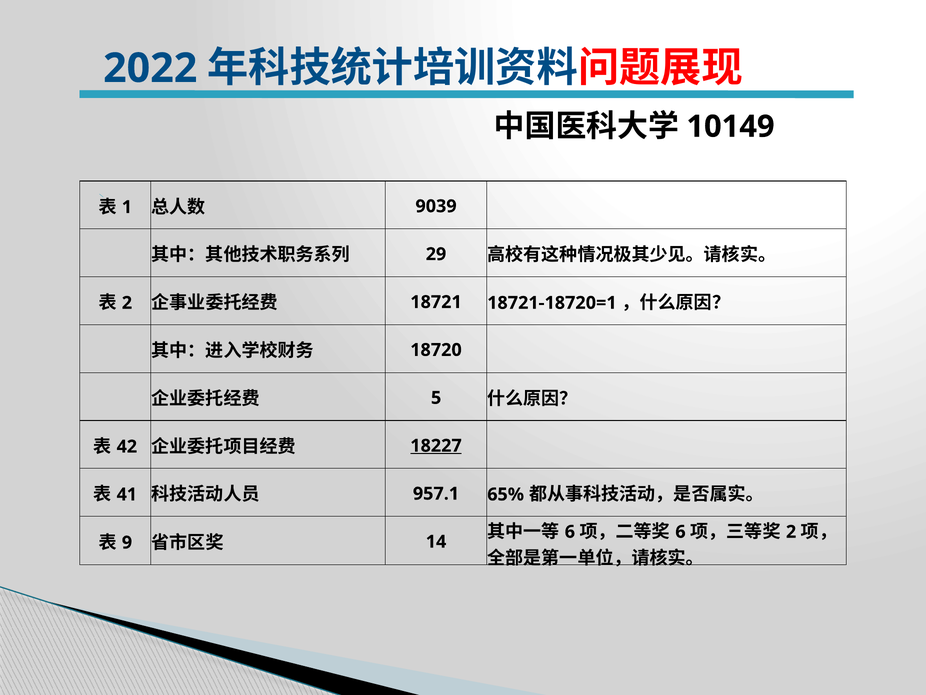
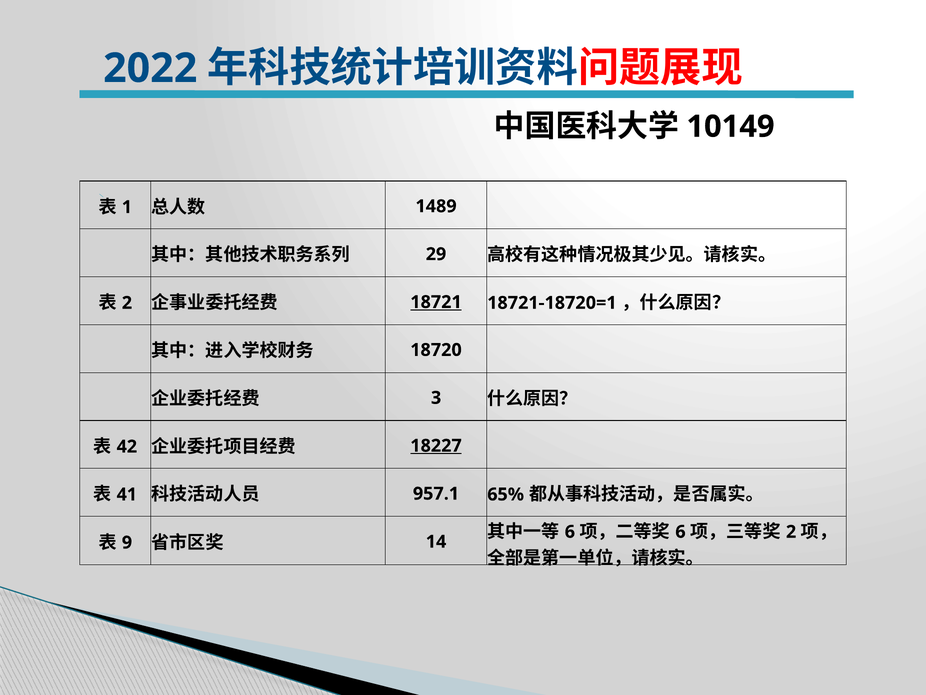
9039: 9039 -> 1489
18721 underline: none -> present
5: 5 -> 3
